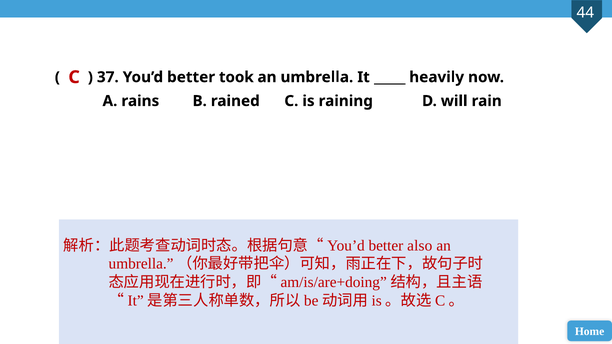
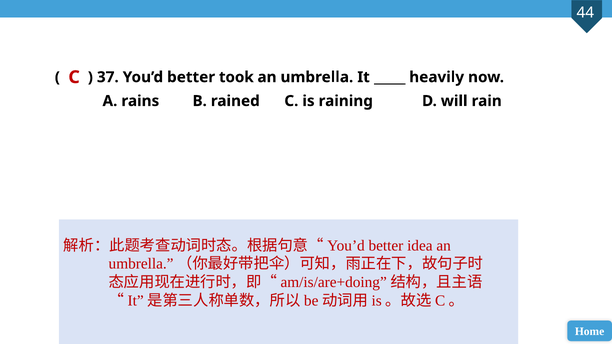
also: also -> idea
